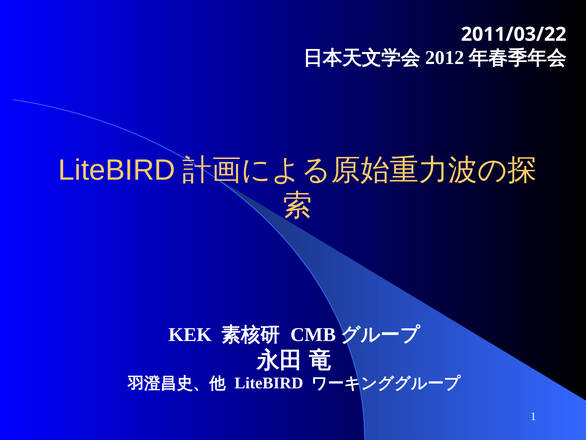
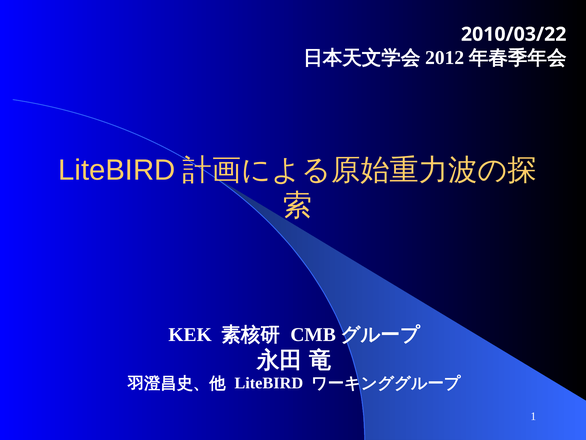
2011/03/22: 2011/03/22 -> 2010/03/22
